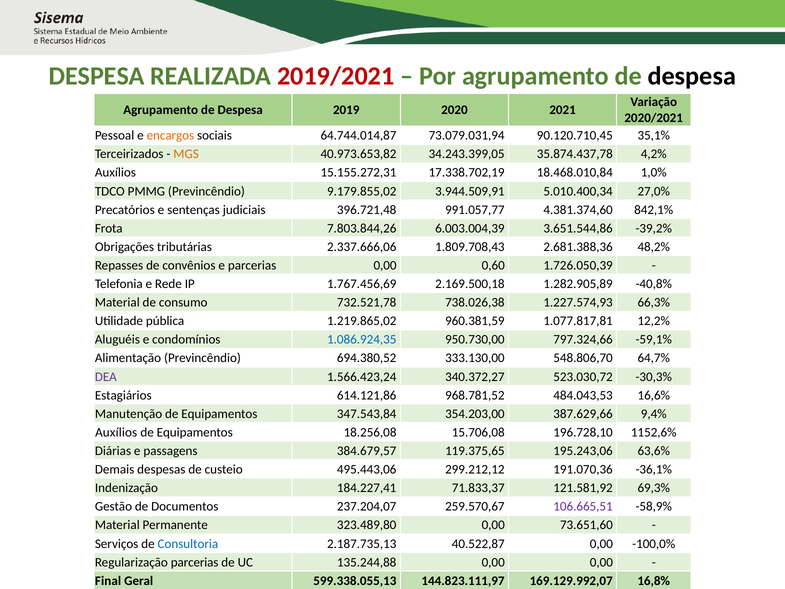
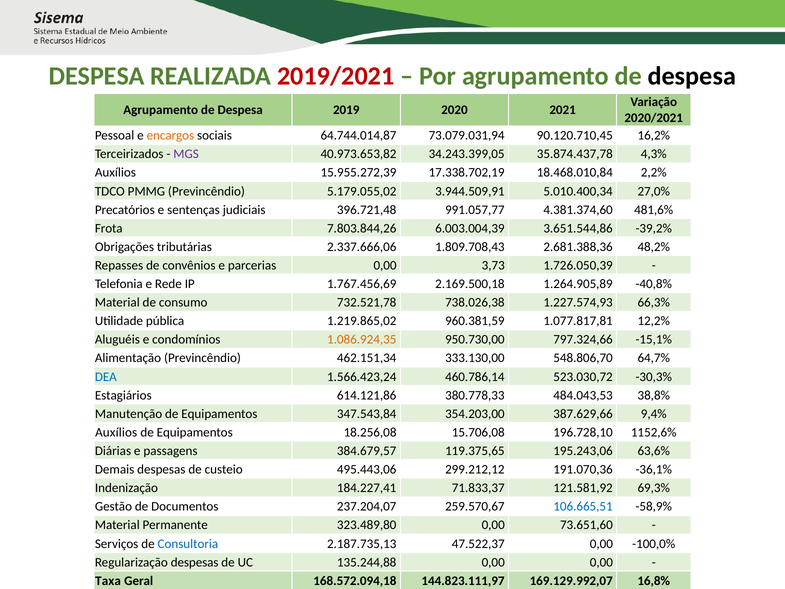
35,1%: 35,1% -> 16,2%
MGS colour: orange -> purple
4,2%: 4,2% -> 4,3%
15.155.272,31: 15.155.272,31 -> 15.955.272,39
1,0%: 1,0% -> 2,2%
9.179.855,02: 9.179.855,02 -> 5.179.055,02
842,1%: 842,1% -> 481,6%
0,60: 0,60 -> 3,73
1.282.905,89: 1.282.905,89 -> 1.264.905,89
1.086.924,35 colour: blue -> orange
-59,1%: -59,1% -> -15,1%
694.380,52: 694.380,52 -> 462.151,34
DEA colour: purple -> blue
340.372,27: 340.372,27 -> 460.786,14
968.781,52: 968.781,52 -> 380.778,33
16,6%: 16,6% -> 38,8%
106.665,51 colour: purple -> blue
40.522,87: 40.522,87 -> 47.522,37
Regularização parcerias: parcerias -> despesas
Final: Final -> Taxa
599.338.055,13: 599.338.055,13 -> 168.572.094,18
